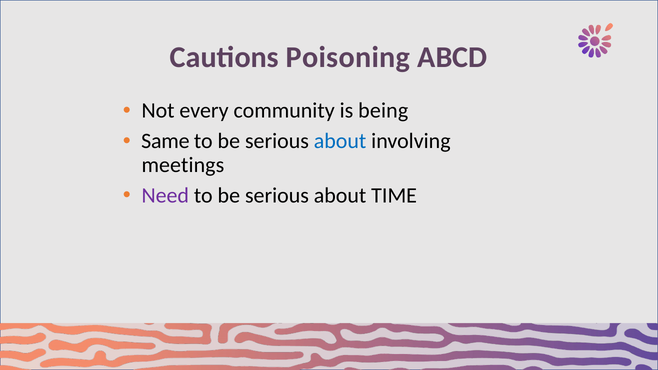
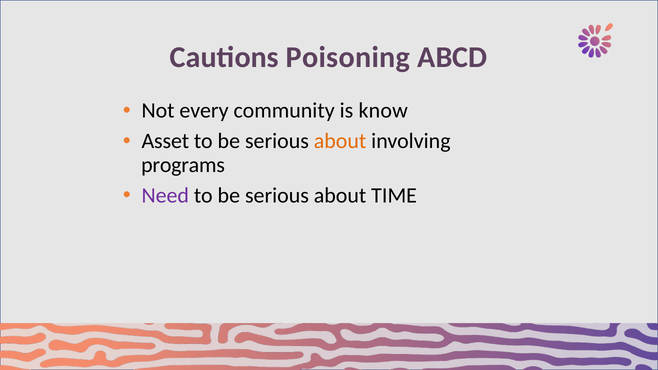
being: being -> know
Same: Same -> Asset
about at (340, 141) colour: blue -> orange
meetings: meetings -> programs
